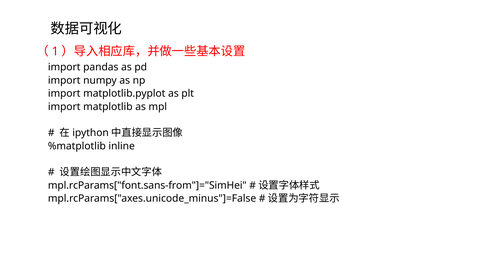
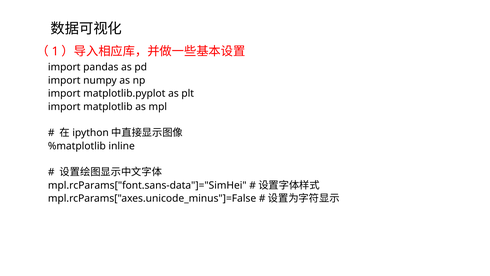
mpl.rcParams["font.sans-from"]="SimHei: mpl.rcParams["font.sans-from"]="SimHei -> mpl.rcParams["font.sans-data"]="SimHei
